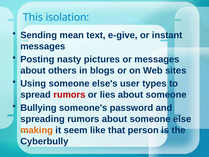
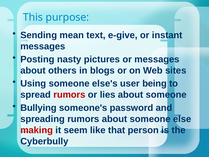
isolation: isolation -> purpose
types: types -> being
making colour: orange -> red
